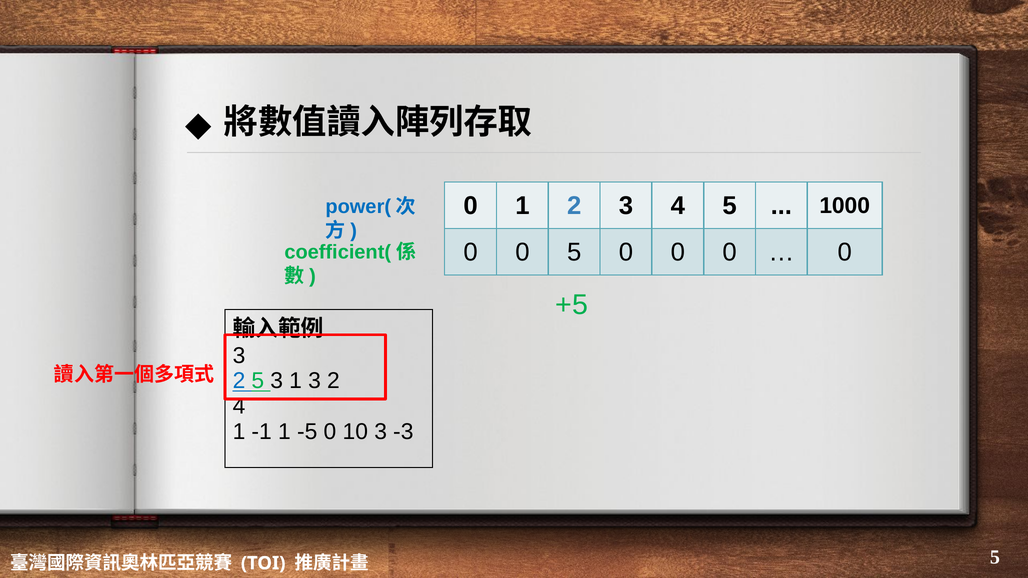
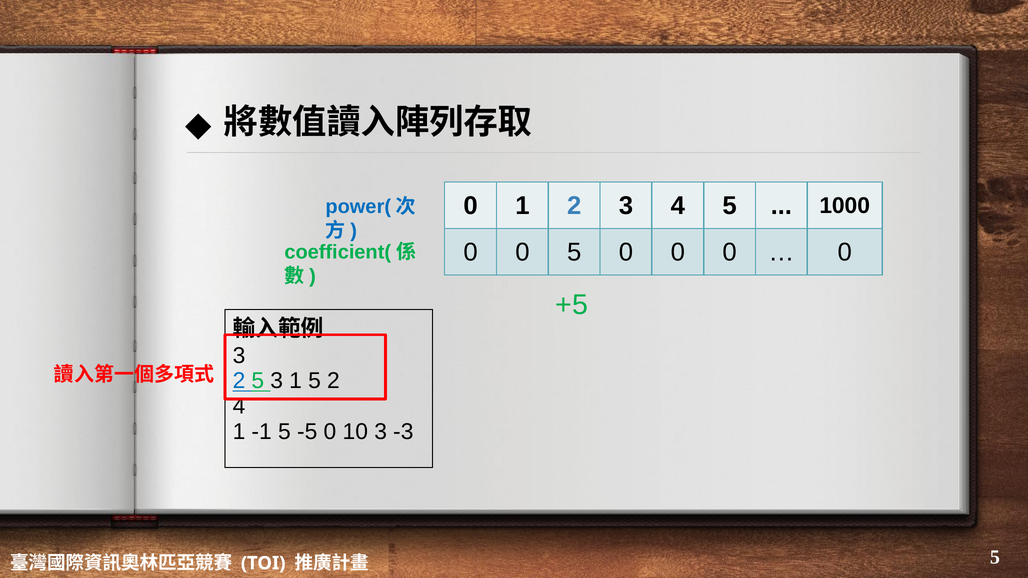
1 3: 3 -> 5
-1 1: 1 -> 5
